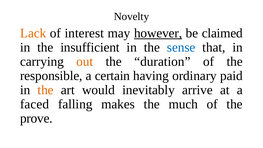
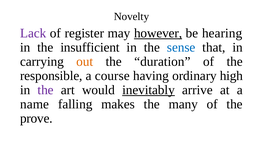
Lack colour: orange -> purple
interest: interest -> register
claimed: claimed -> hearing
certain: certain -> course
paid: paid -> high
the at (46, 90) colour: orange -> purple
inevitably underline: none -> present
faced: faced -> name
much: much -> many
